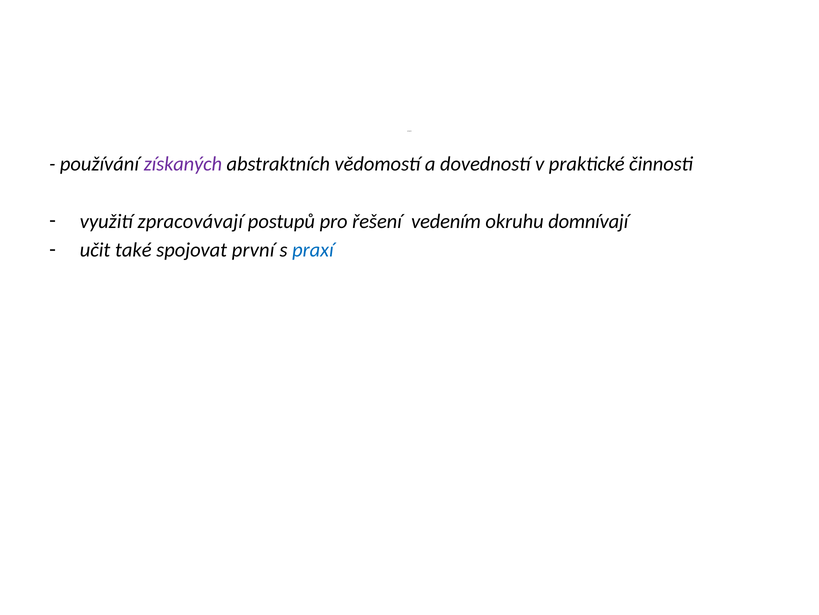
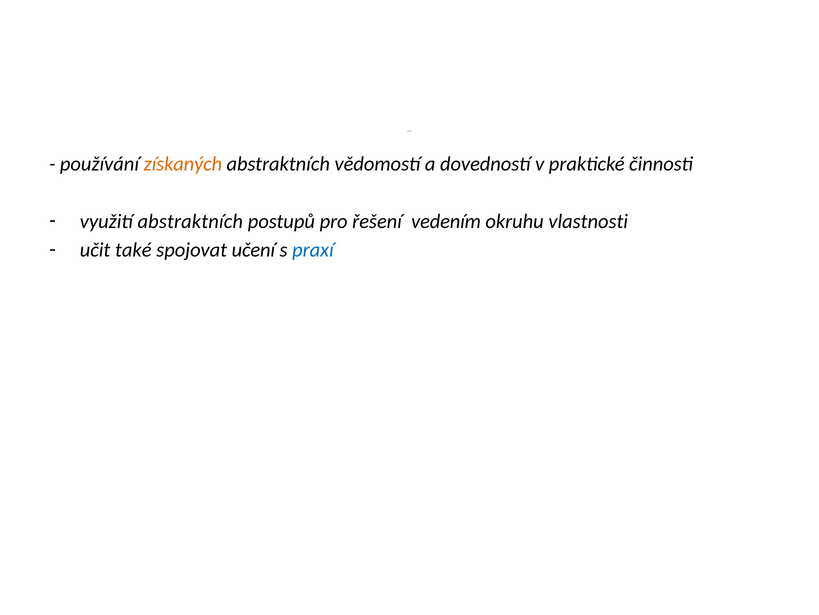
získaných colour: purple -> orange
využití zpracovávají: zpracovávají -> abstraktních
domnívají: domnívají -> vlastnosti
první: první -> učení
